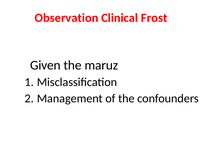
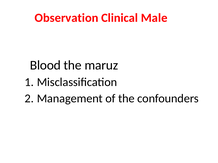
Frost: Frost -> Male
Given: Given -> Blood
